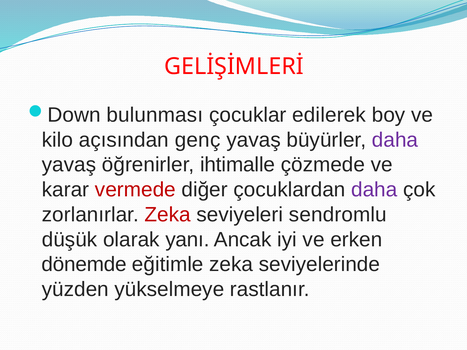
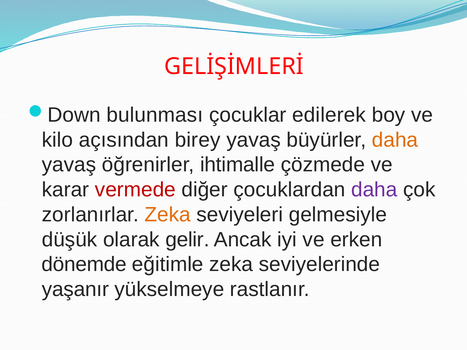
genç: genç -> birey
daha at (395, 140) colour: purple -> orange
Zeka at (168, 215) colour: red -> orange
sendromlu: sendromlu -> gelmesiyle
yanı: yanı -> gelir
yüzden: yüzden -> yaşanır
